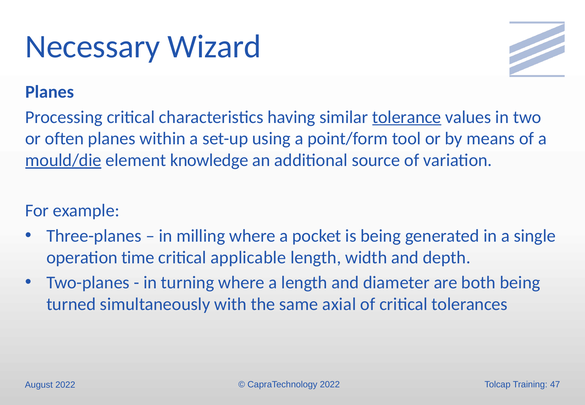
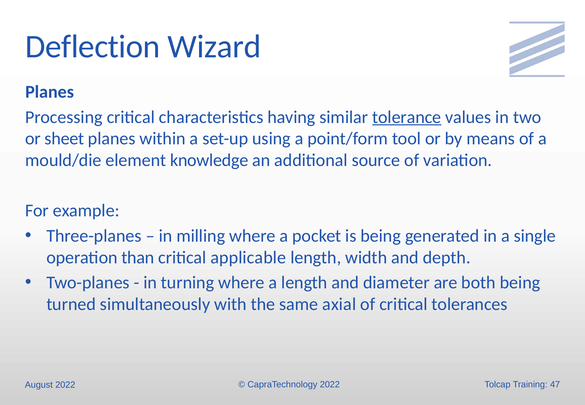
Necessary: Necessary -> Deflection
often: often -> sheet
mould/die underline: present -> none
time: time -> than
